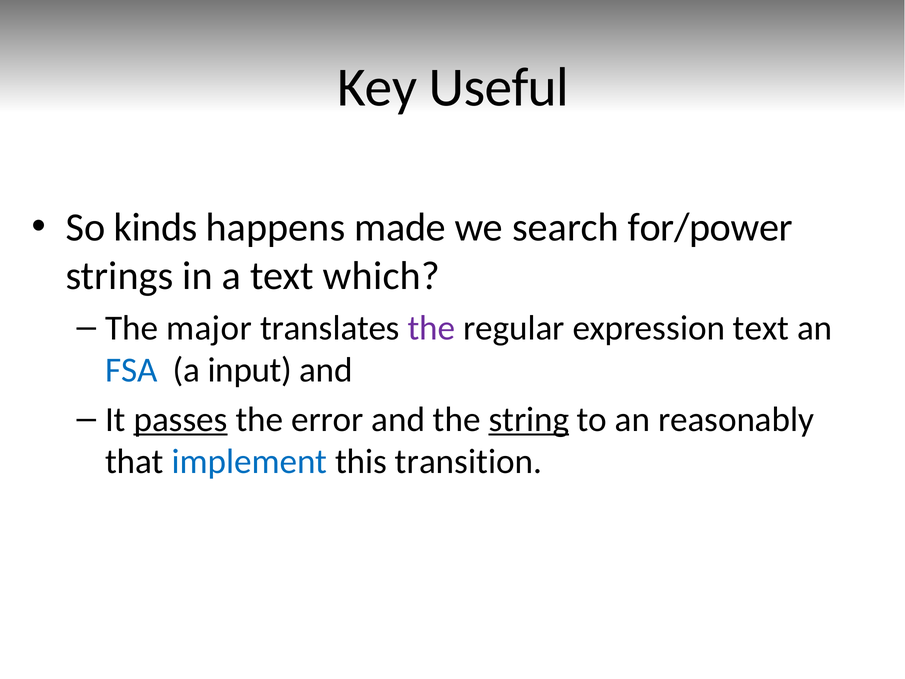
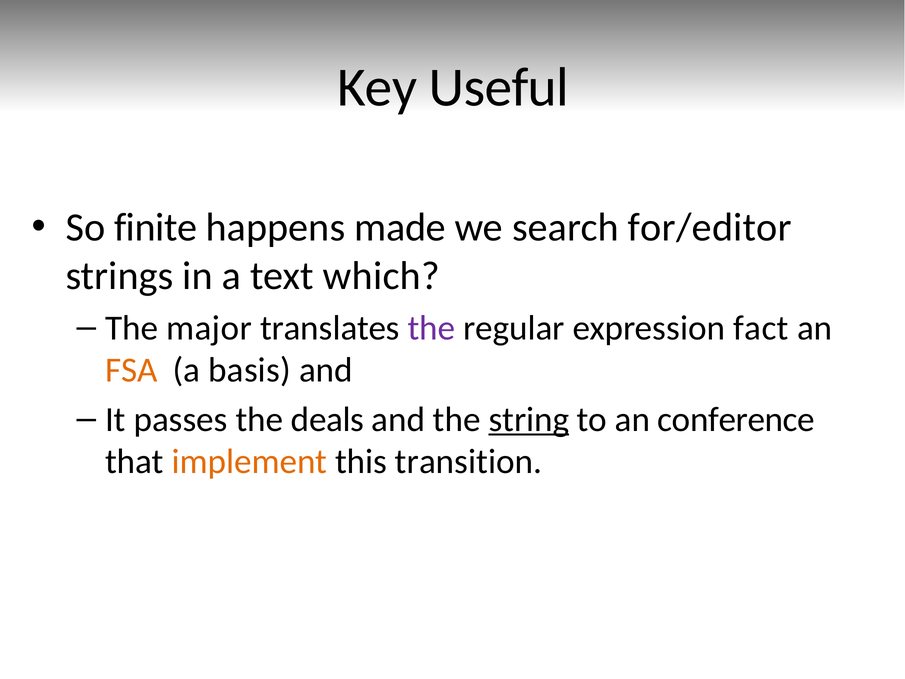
kinds: kinds -> finite
for/power: for/power -> for/editor
expression text: text -> fact
FSA colour: blue -> orange
input: input -> basis
passes underline: present -> none
error: error -> deals
reasonably: reasonably -> conference
implement colour: blue -> orange
